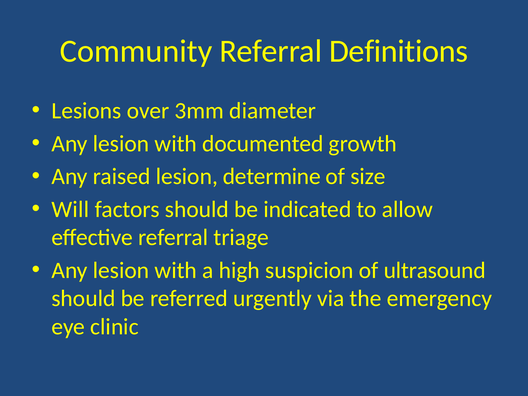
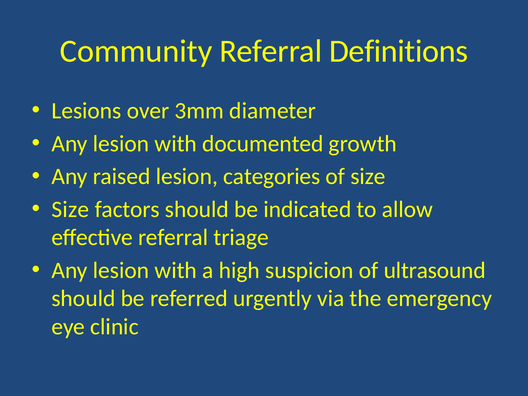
determine: determine -> categories
Will at (70, 209): Will -> Size
